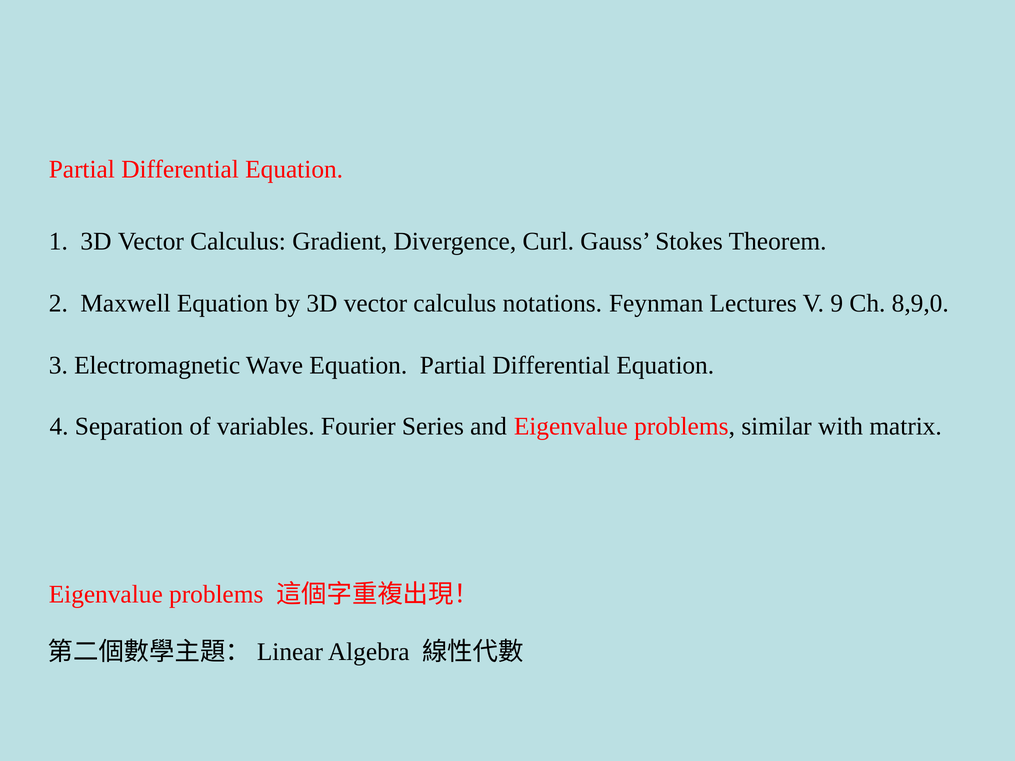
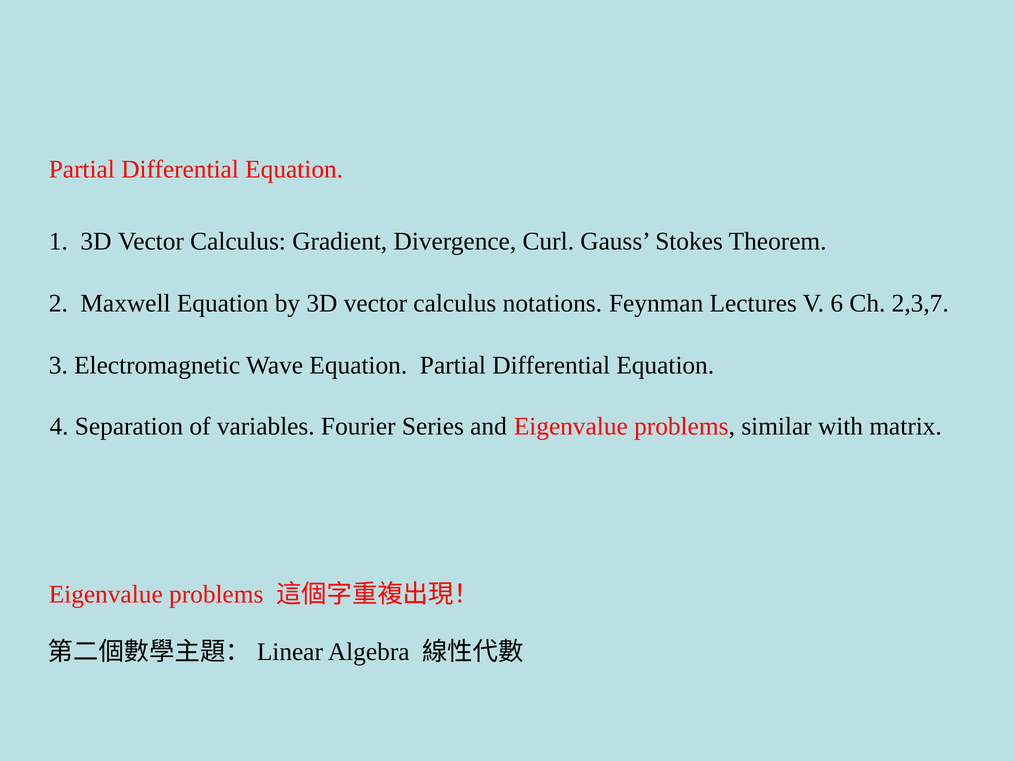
9: 9 -> 6
8,9,0: 8,9,0 -> 2,3,7
